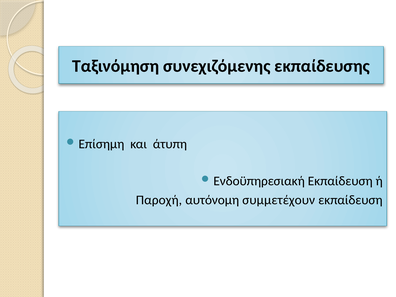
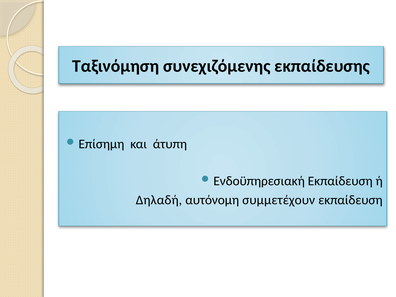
Παροχή: Παροχή -> Δηλαδή
